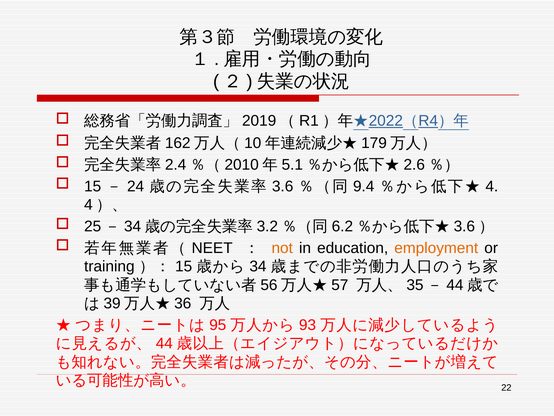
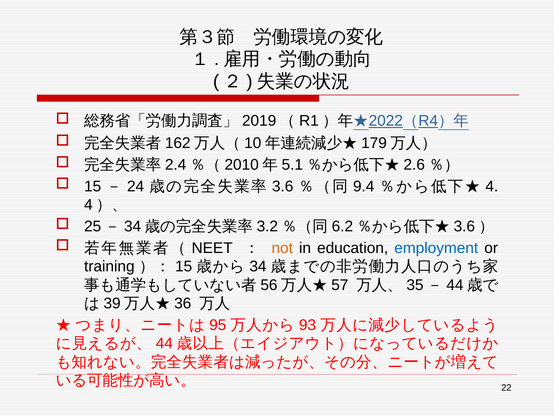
employment colour: orange -> blue
